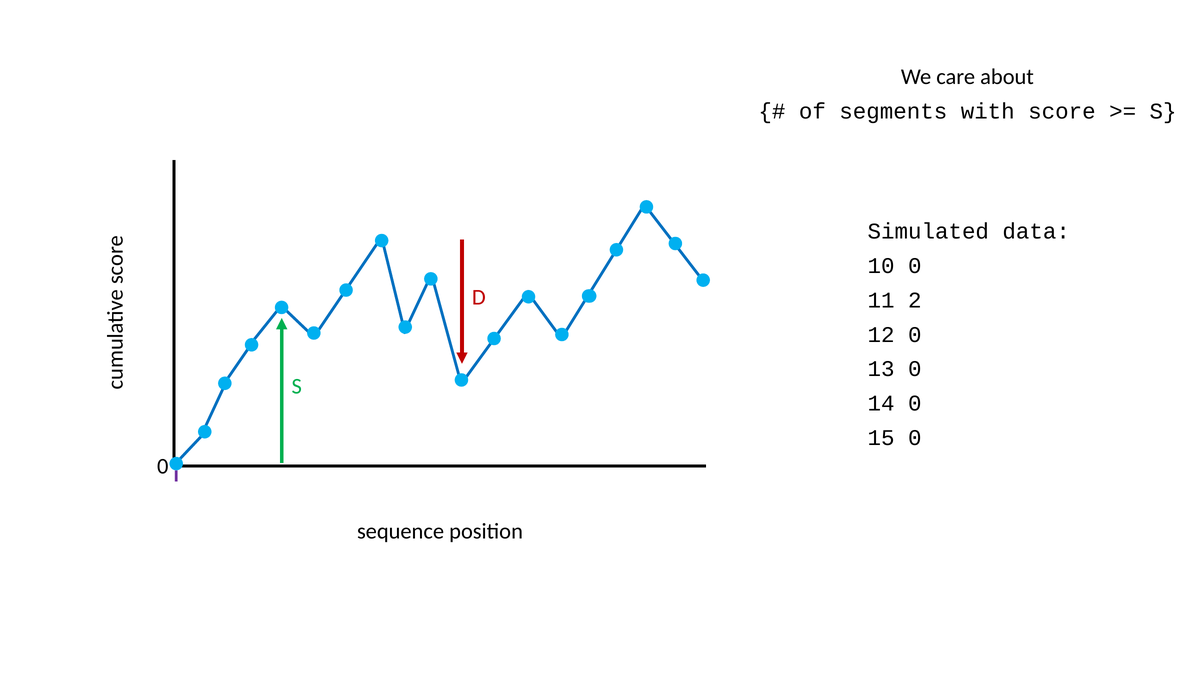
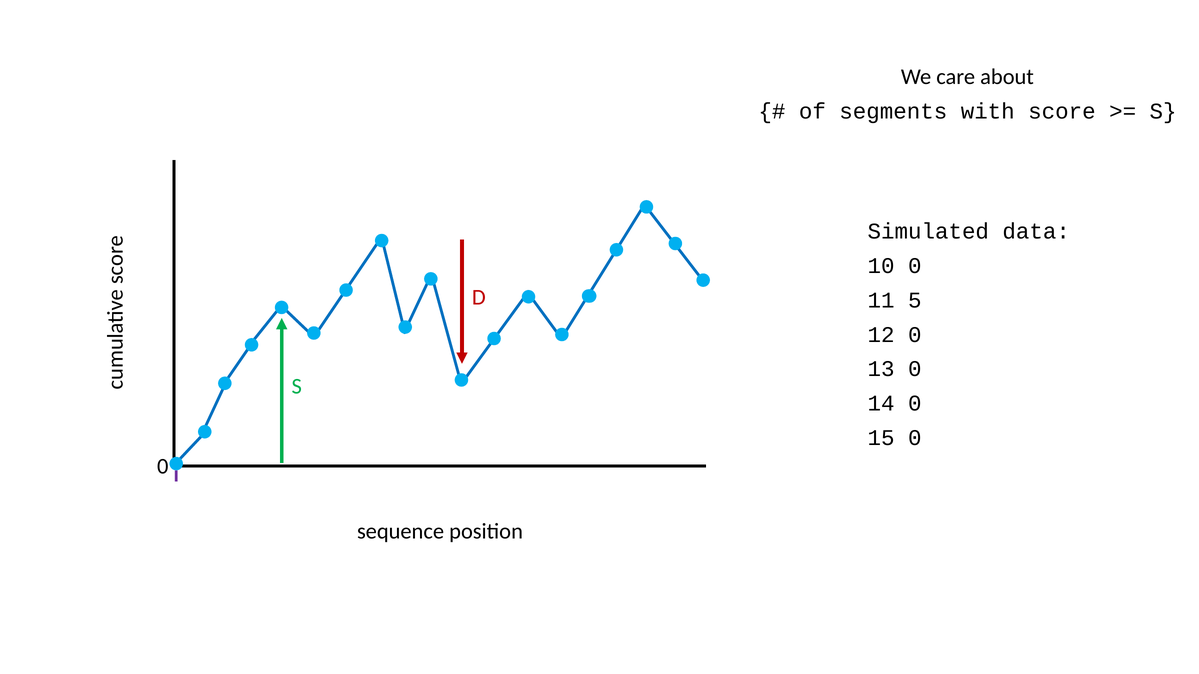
2: 2 -> 5
